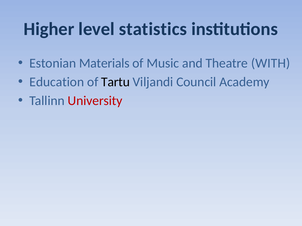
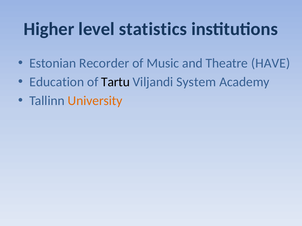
Materials: Materials -> Recorder
WITH: WITH -> HAVE
Council: Council -> System
University colour: red -> orange
